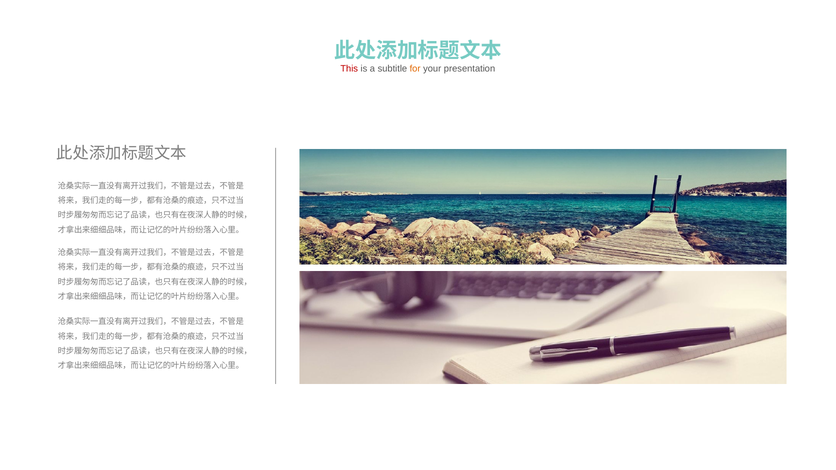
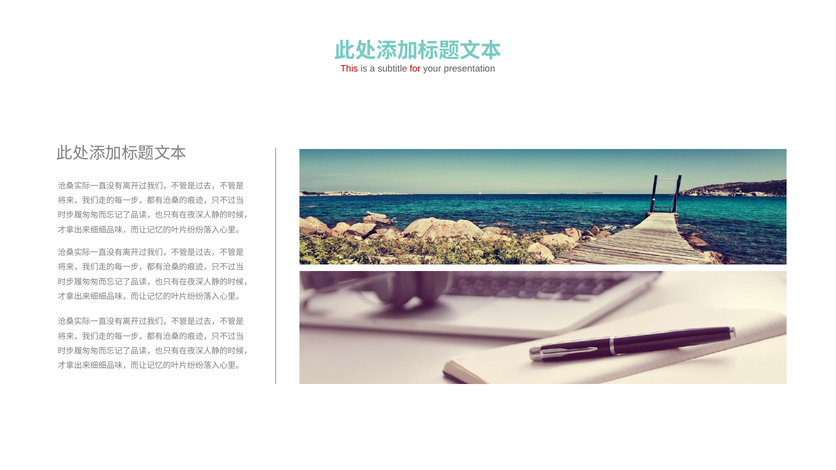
for colour: orange -> red
